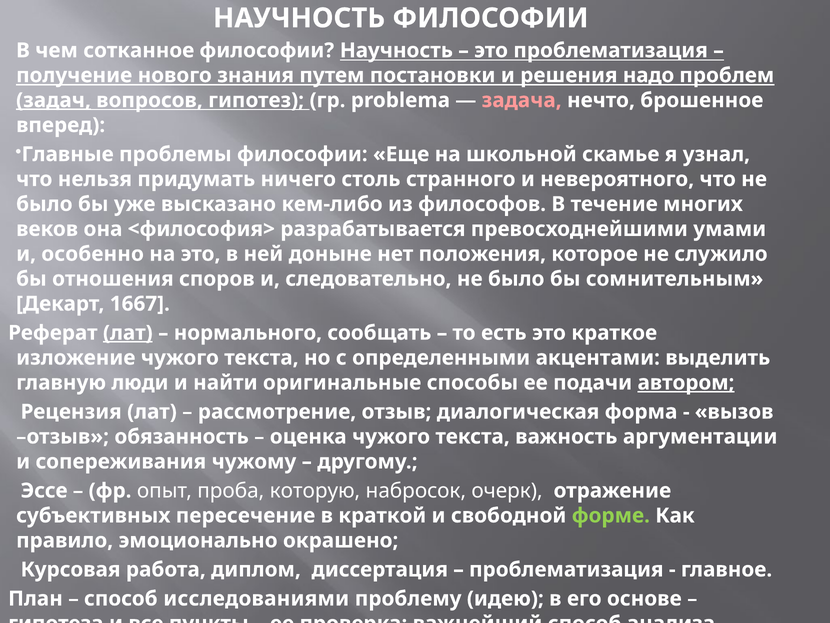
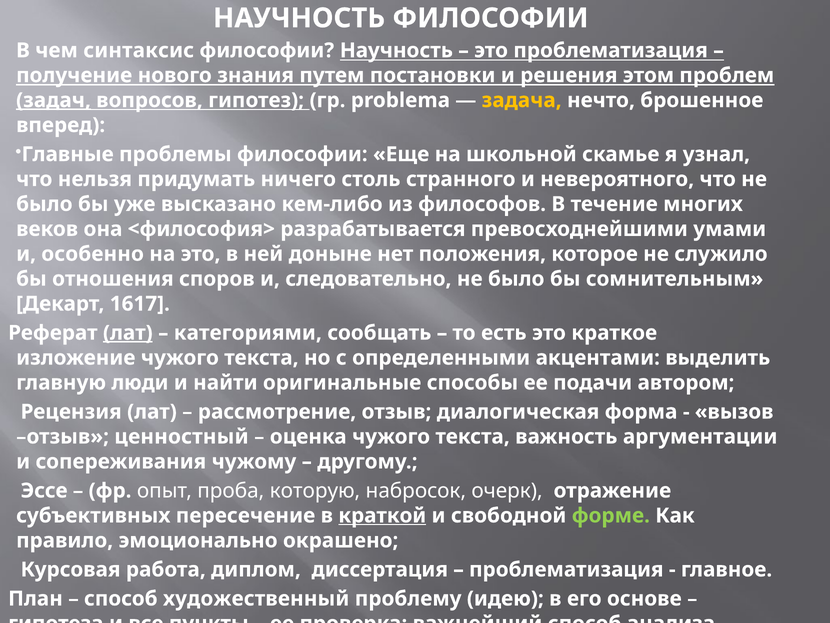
сотканное: сотканное -> синтаксис
надо: надо -> этом
задача colour: pink -> yellow
1667: 1667 -> 1617
нормального: нормального -> категориями
автором underline: present -> none
обязанность: обязанность -> ценностный
краткой underline: none -> present
исследованиями: исследованиями -> художественный
